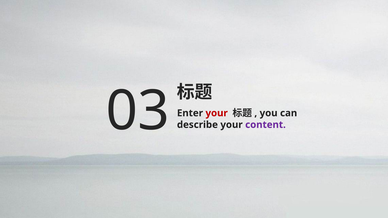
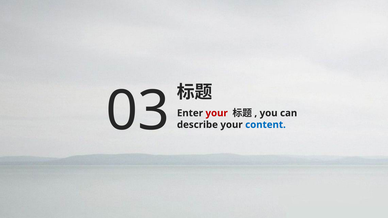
content colour: purple -> blue
